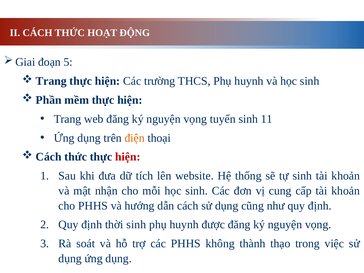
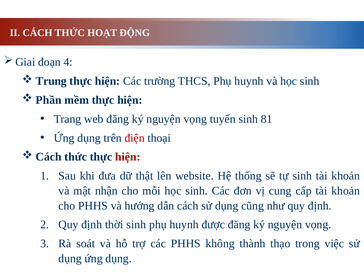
5: 5 -> 4
Trang at (51, 81): Trang -> Trung
11: 11 -> 81
điện colour: orange -> red
tích: tích -> thật
